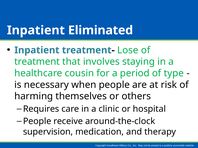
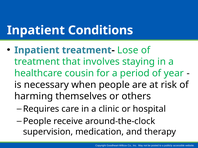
Eliminated: Eliminated -> Conditions
type: type -> year
